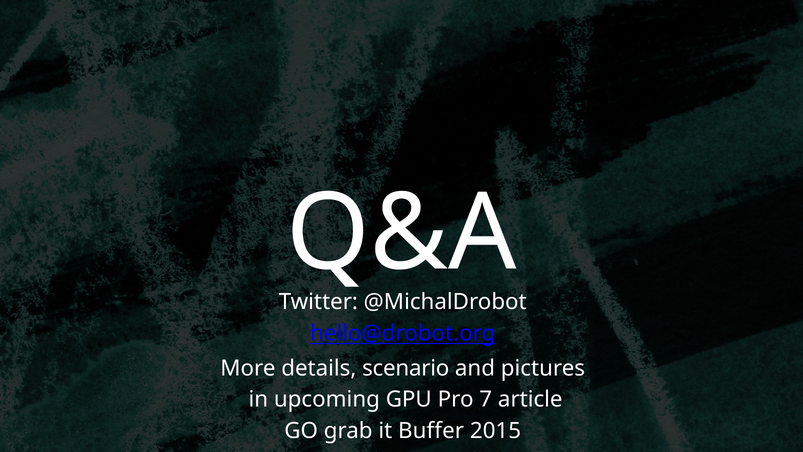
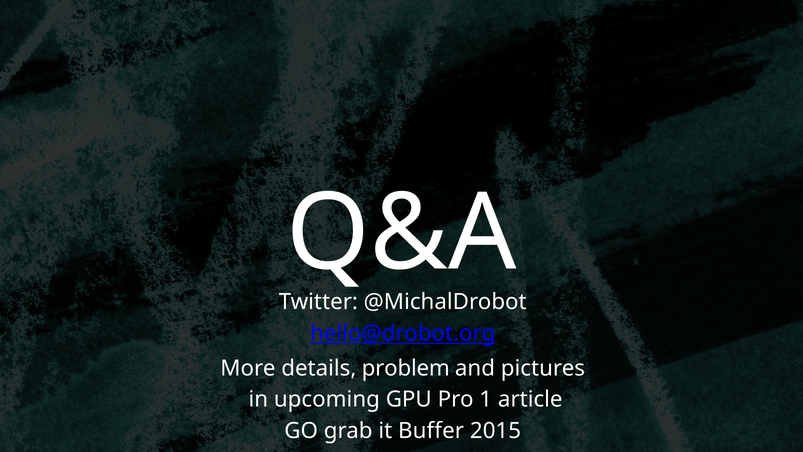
scenario: scenario -> problem
7: 7 -> 1
